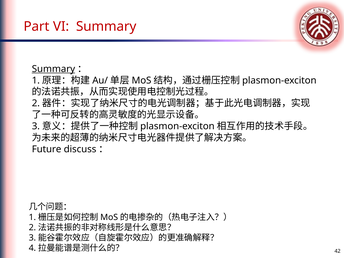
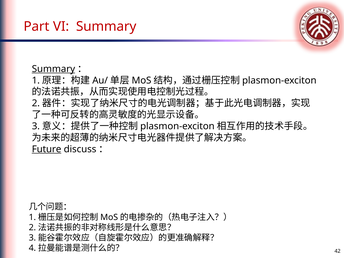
Future underline: none -> present
